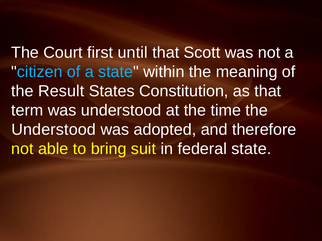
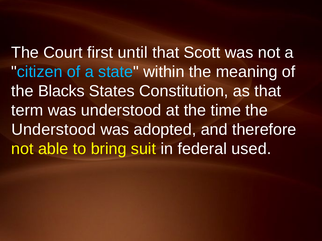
Result: Result -> Blacks
federal state: state -> used
